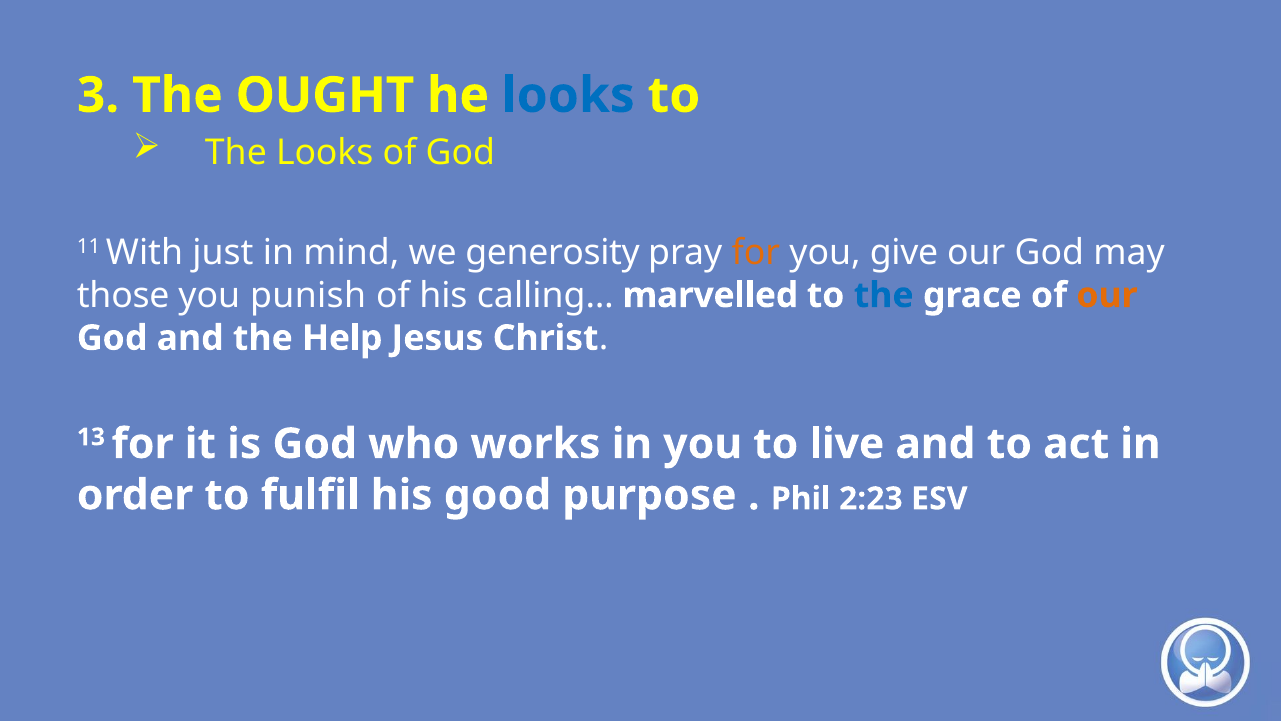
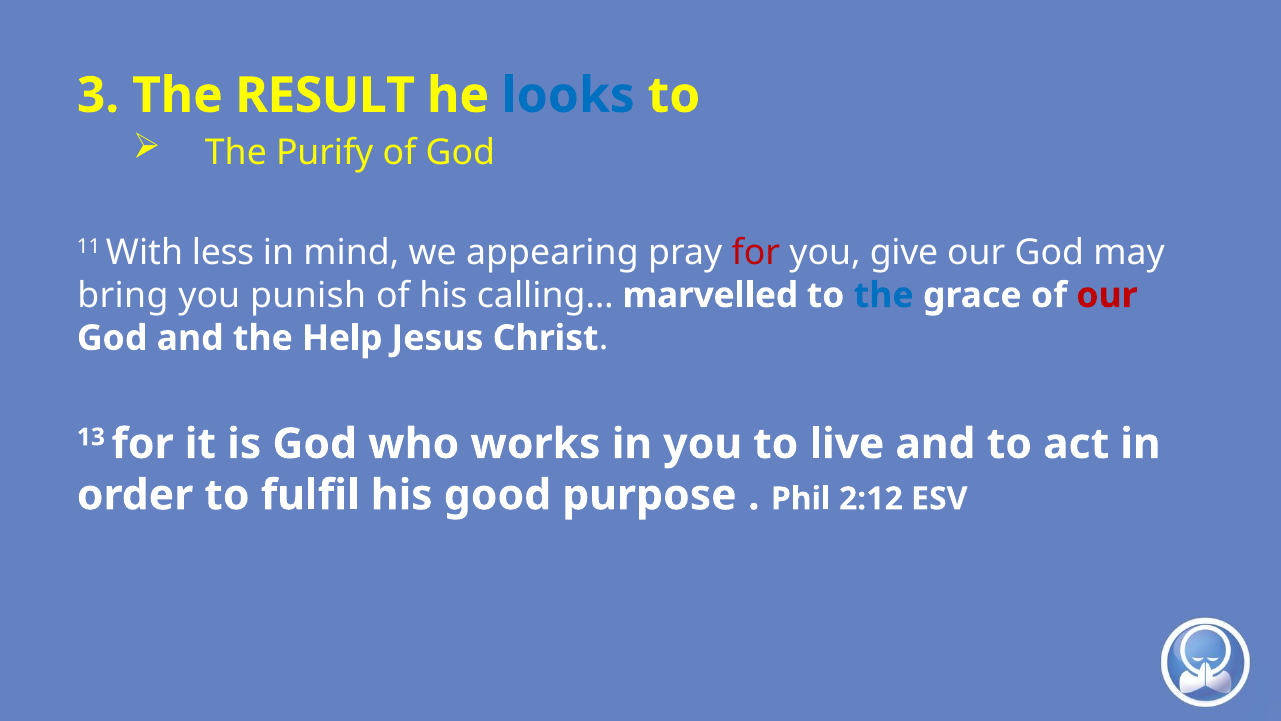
OUGHT: OUGHT -> RESULT
The Looks: Looks -> Purify
just: just -> less
generosity: generosity -> appearing
for at (756, 252) colour: orange -> red
those: those -> bring
our at (1107, 295) colour: orange -> red
2:23: 2:23 -> 2:12
